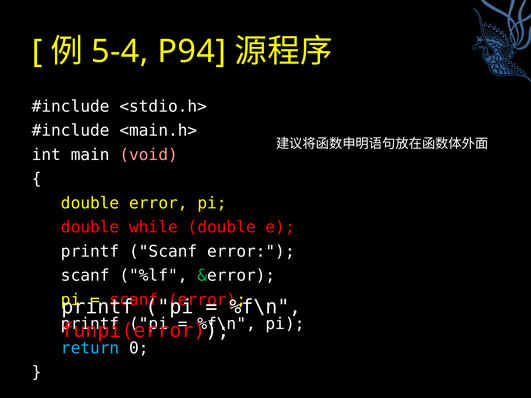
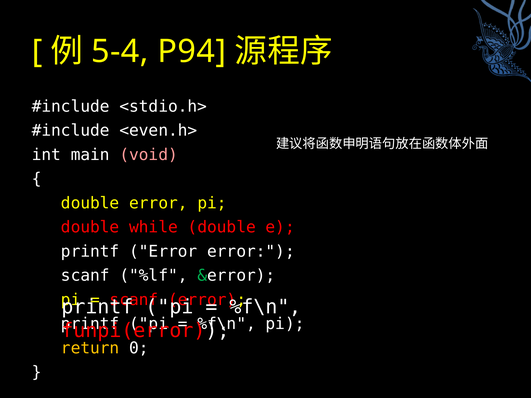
<main.h>: <main.h> -> <even.h>
printf Scanf: Scanf -> Error
return colour: light blue -> yellow
